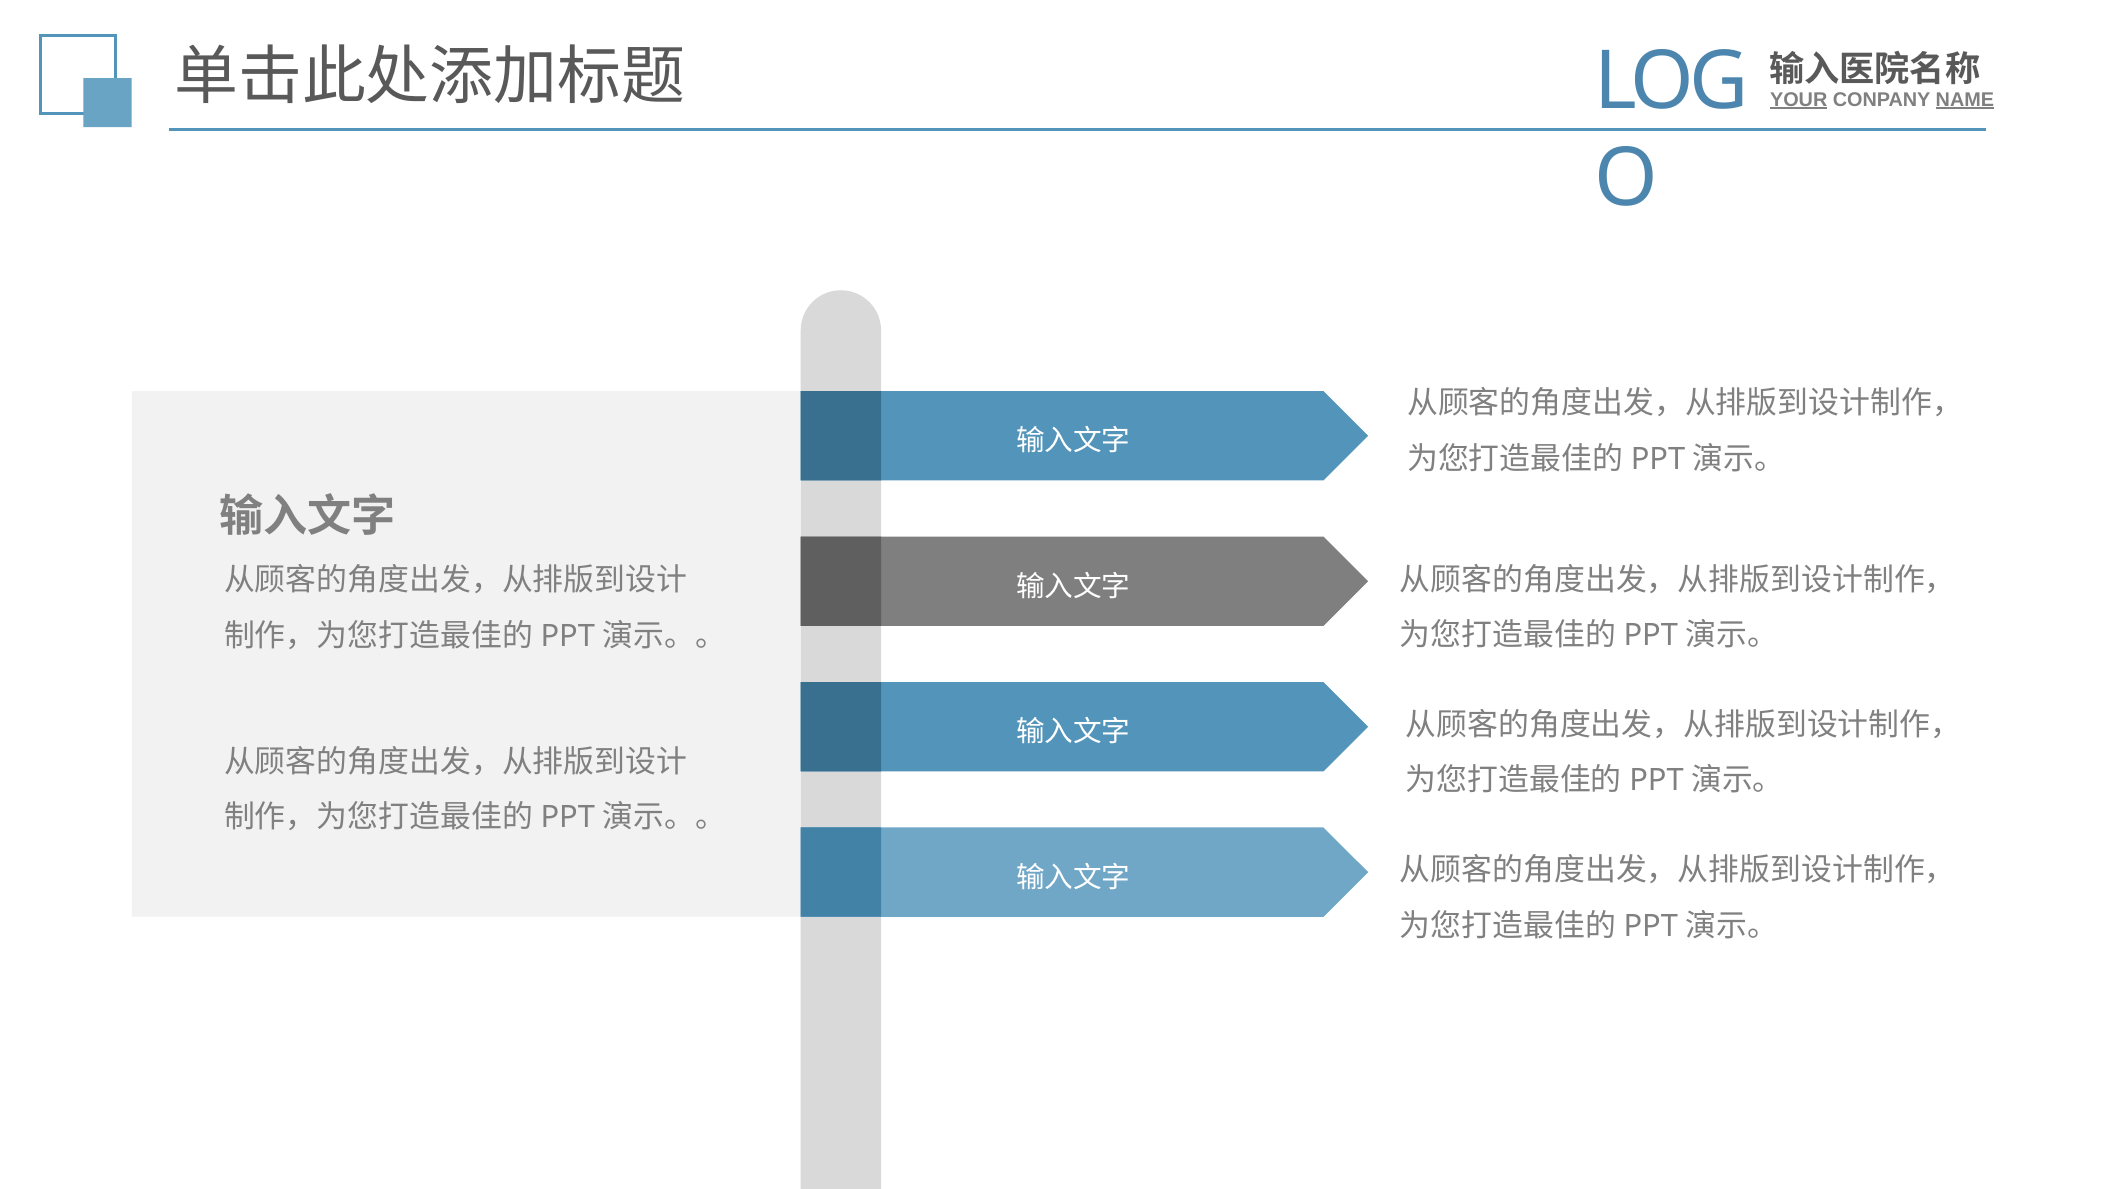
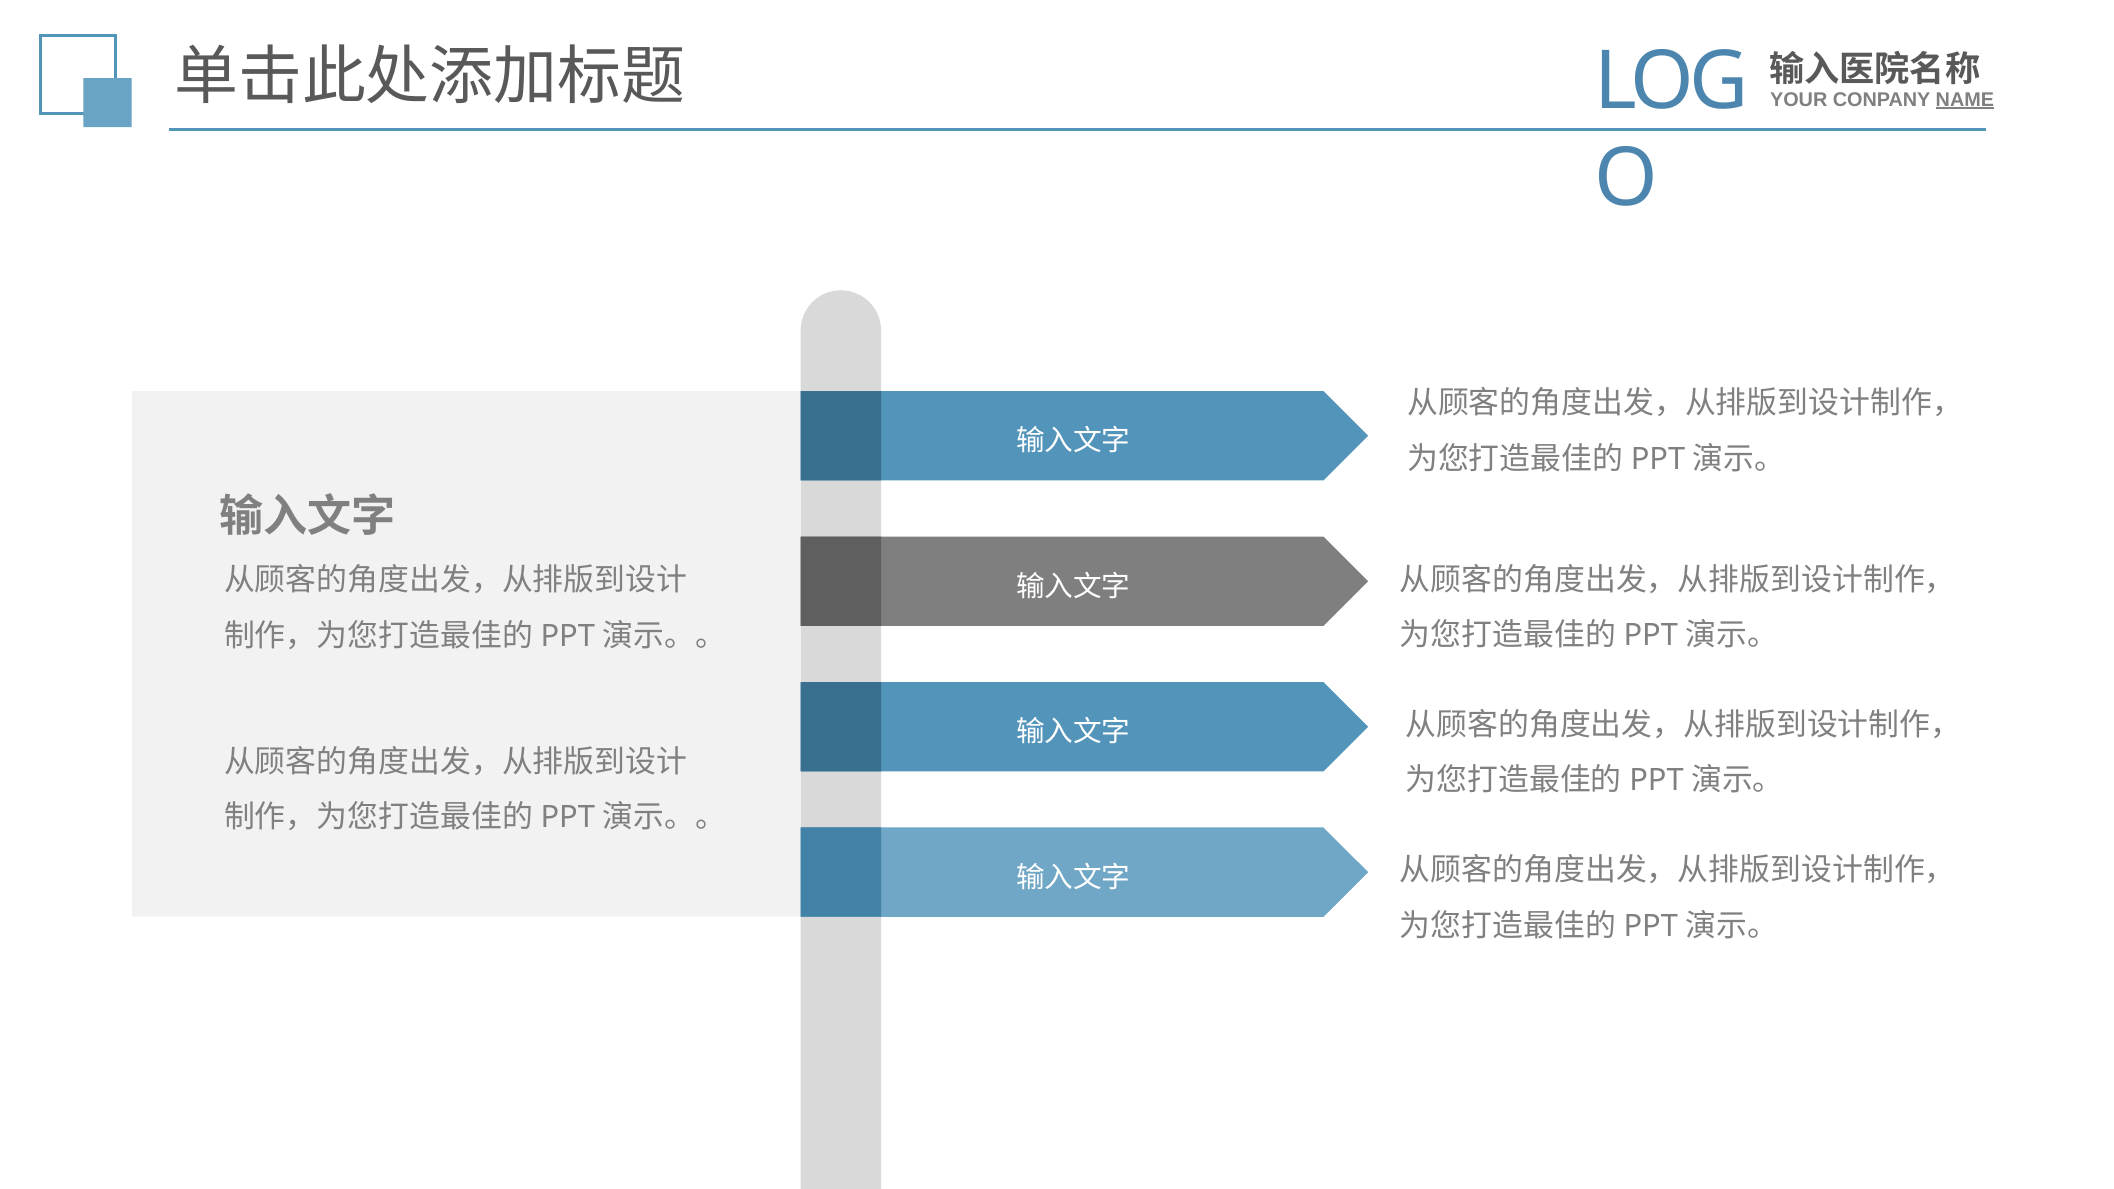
YOUR underline: present -> none
